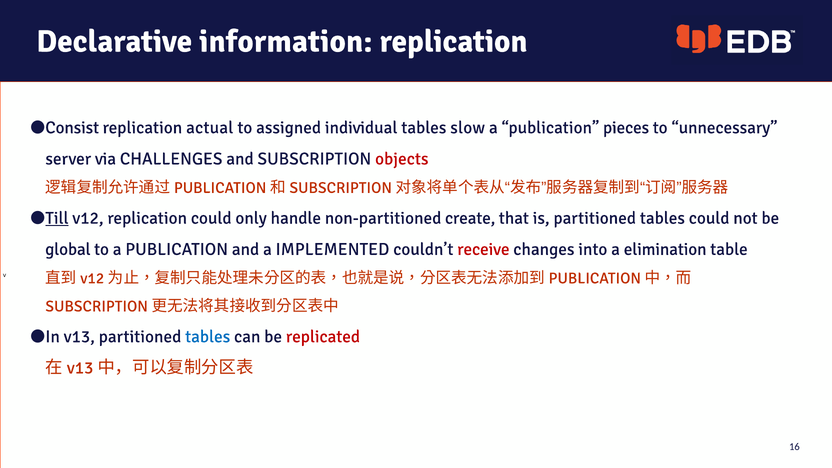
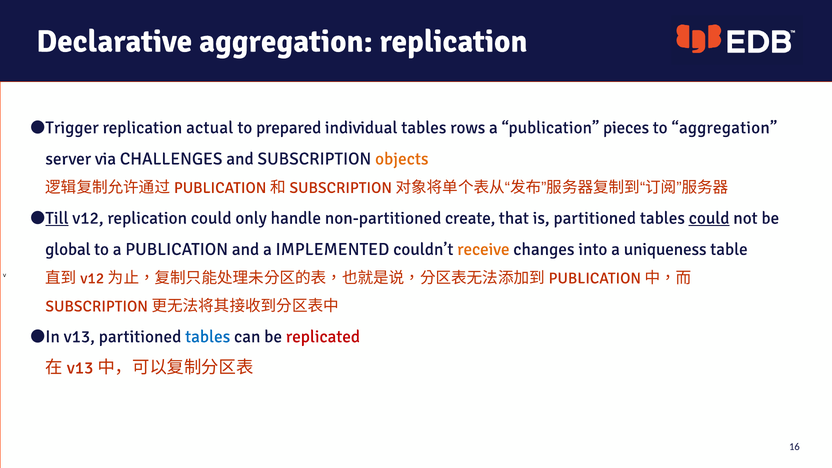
Declarative information: information -> aggregation
Consist: Consist -> Trigger
assigned: assigned -> prepared
slow: slow -> rows
to unnecessary: unnecessary -> aggregation
objects colour: red -> orange
could at (709, 218) underline: none -> present
receive colour: red -> orange
elimination: elimination -> uniqueness
